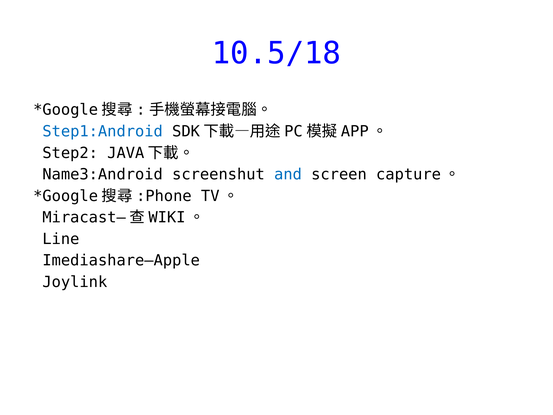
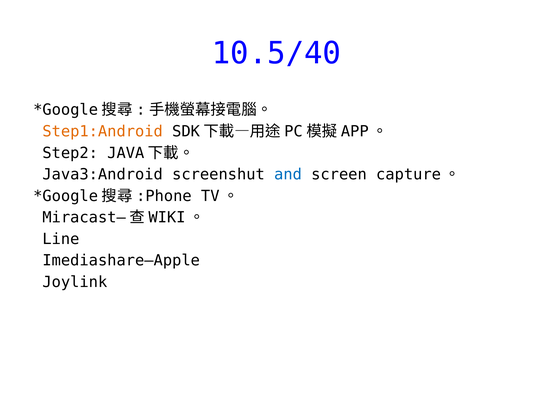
10.5/18: 10.5/18 -> 10.5/40
Step1:Android colour: blue -> orange
Name3:Android: Name3:Android -> Java3:Android
